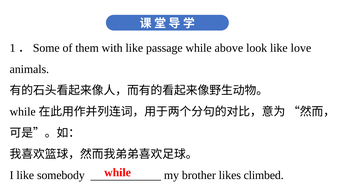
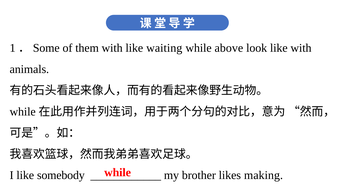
passage: passage -> waiting
like love: love -> with
climbed: climbed -> making
